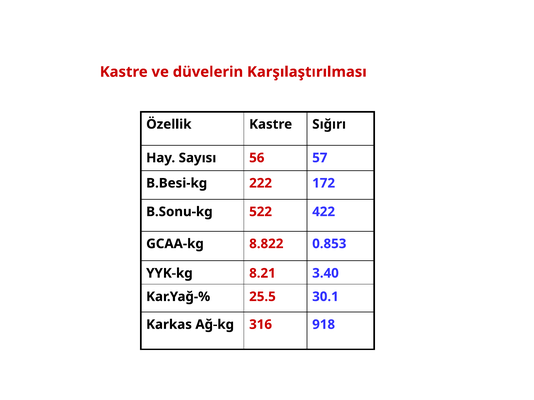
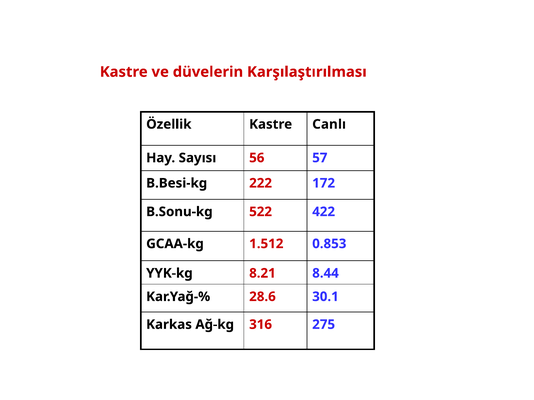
Sığırı: Sığırı -> Canlı
8.822: 8.822 -> 1.512
3.40: 3.40 -> 8.44
25.5: 25.5 -> 28.6
918: 918 -> 275
